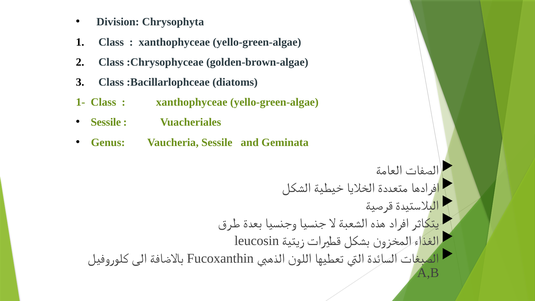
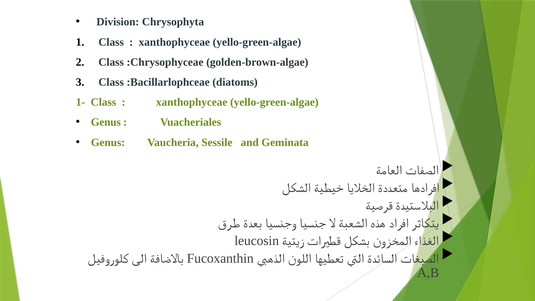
Sessile at (106, 122): Sessile -> Genus
